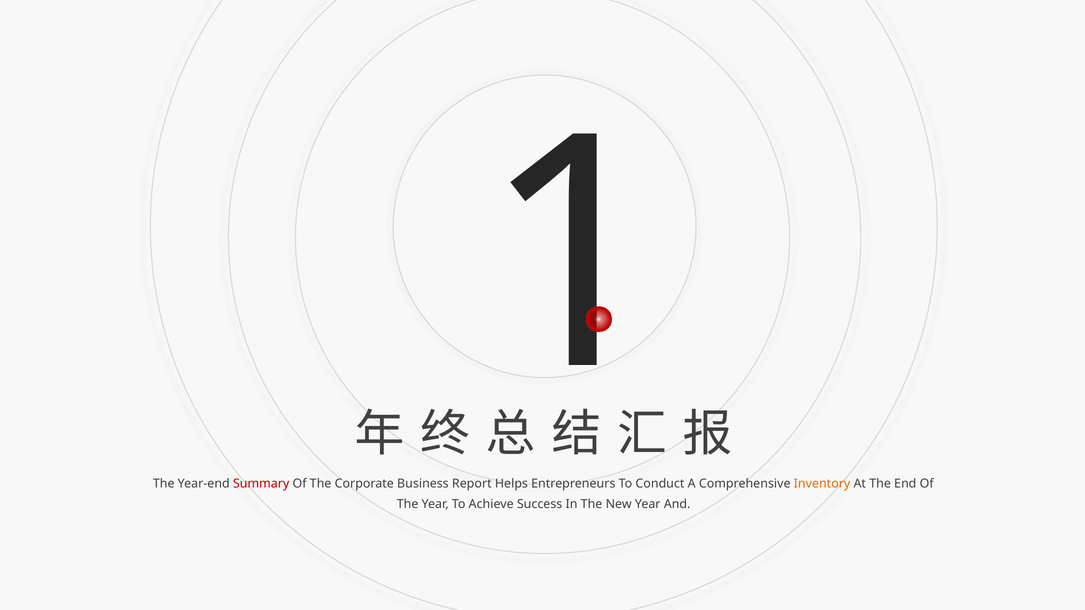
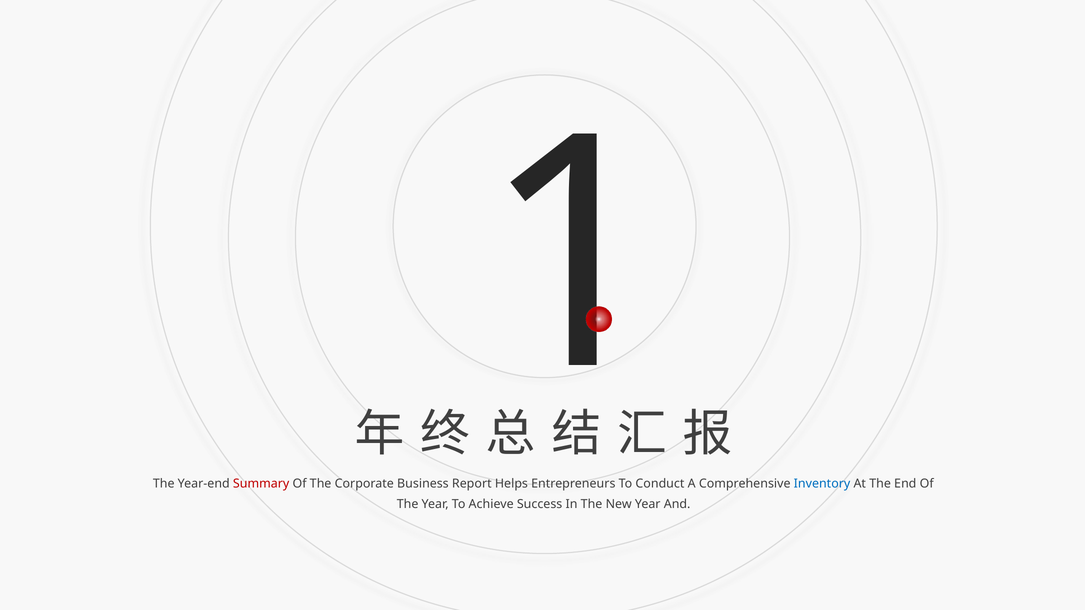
Inventory colour: orange -> blue
